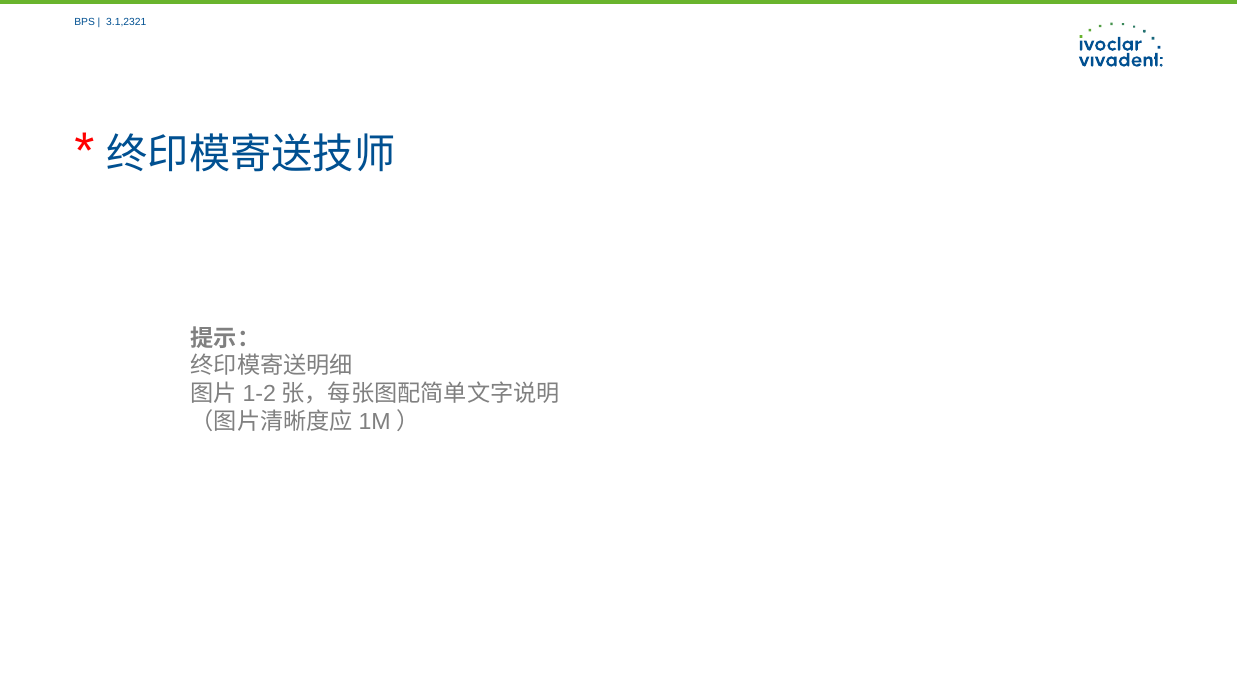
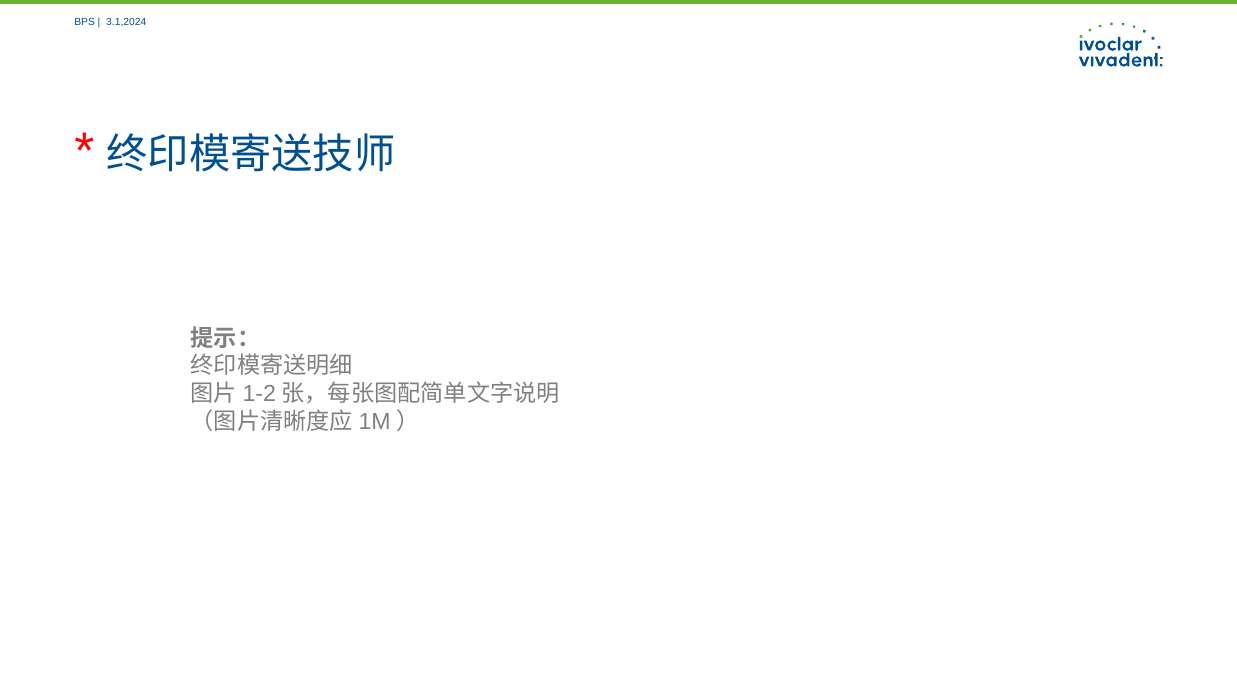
3.1,2321: 3.1,2321 -> 3.1,2024
